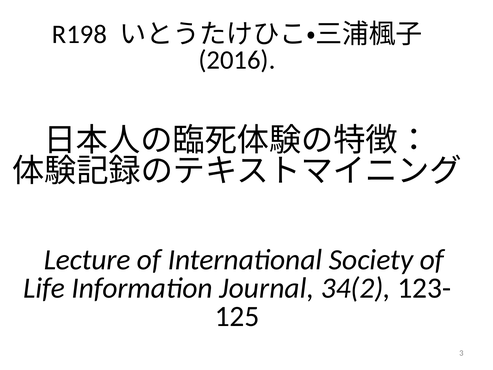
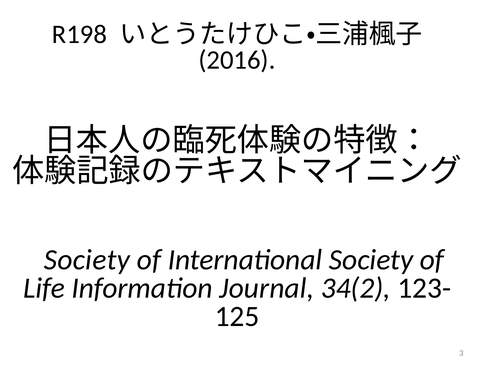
Lecture at (87, 260): Lecture -> Society
